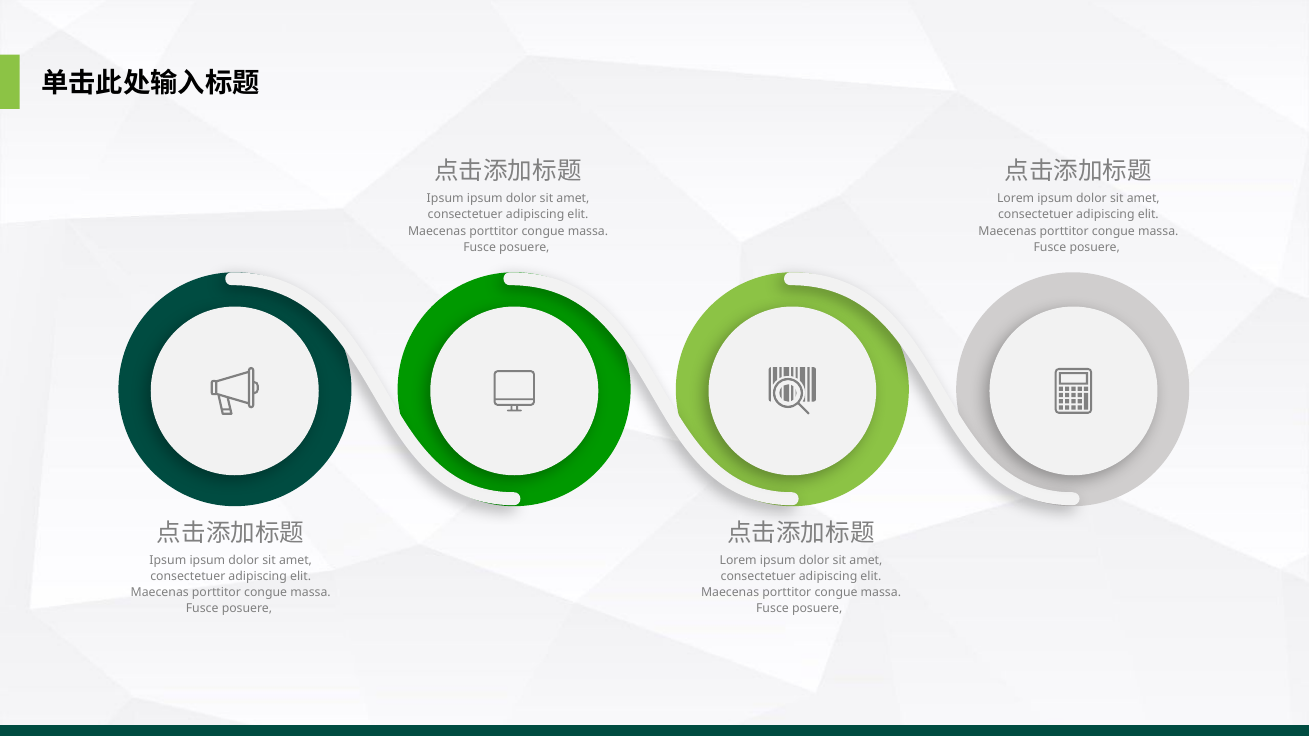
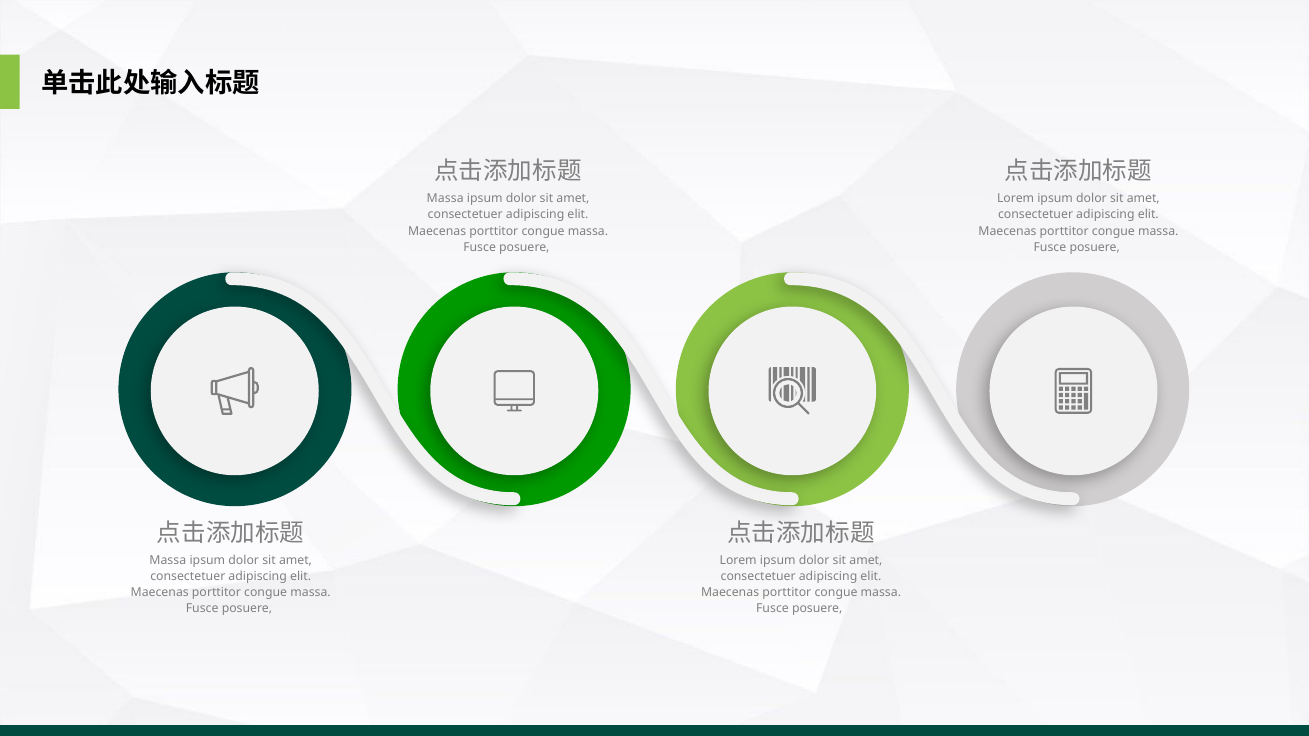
Ipsum at (445, 199): Ipsum -> Massa
Ipsum at (168, 560): Ipsum -> Massa
